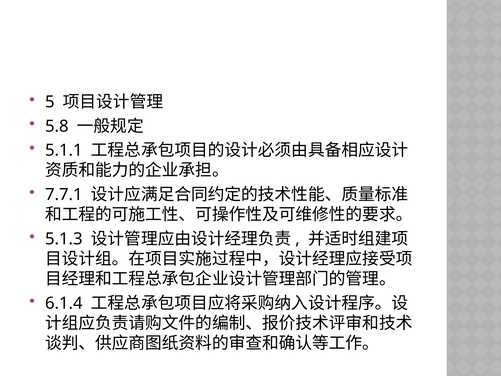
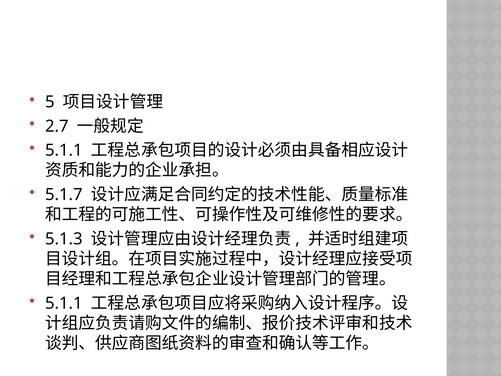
5.8: 5.8 -> 2.7
7.7.1: 7.7.1 -> 5.1.7
6.1.4 at (64, 303): 6.1.4 -> 5.1.1
